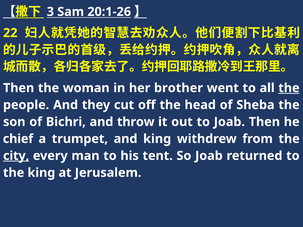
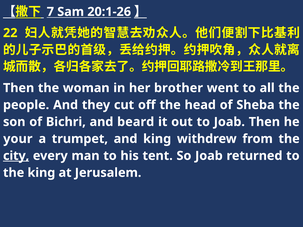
3: 3 -> 7
the at (289, 88) underline: present -> none
throw: throw -> beard
chief: chief -> your
